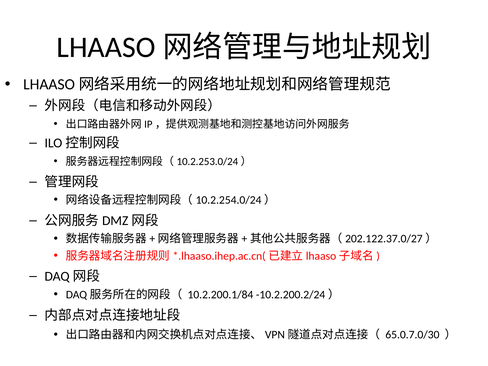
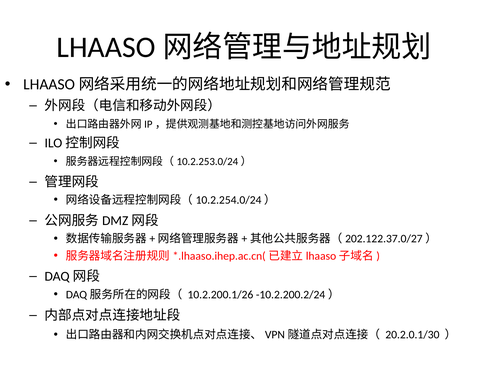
10.2.200.1/84: 10.2.200.1/84 -> 10.2.200.1/26
65.0.7.0/30: 65.0.7.0/30 -> 20.2.0.1/30
